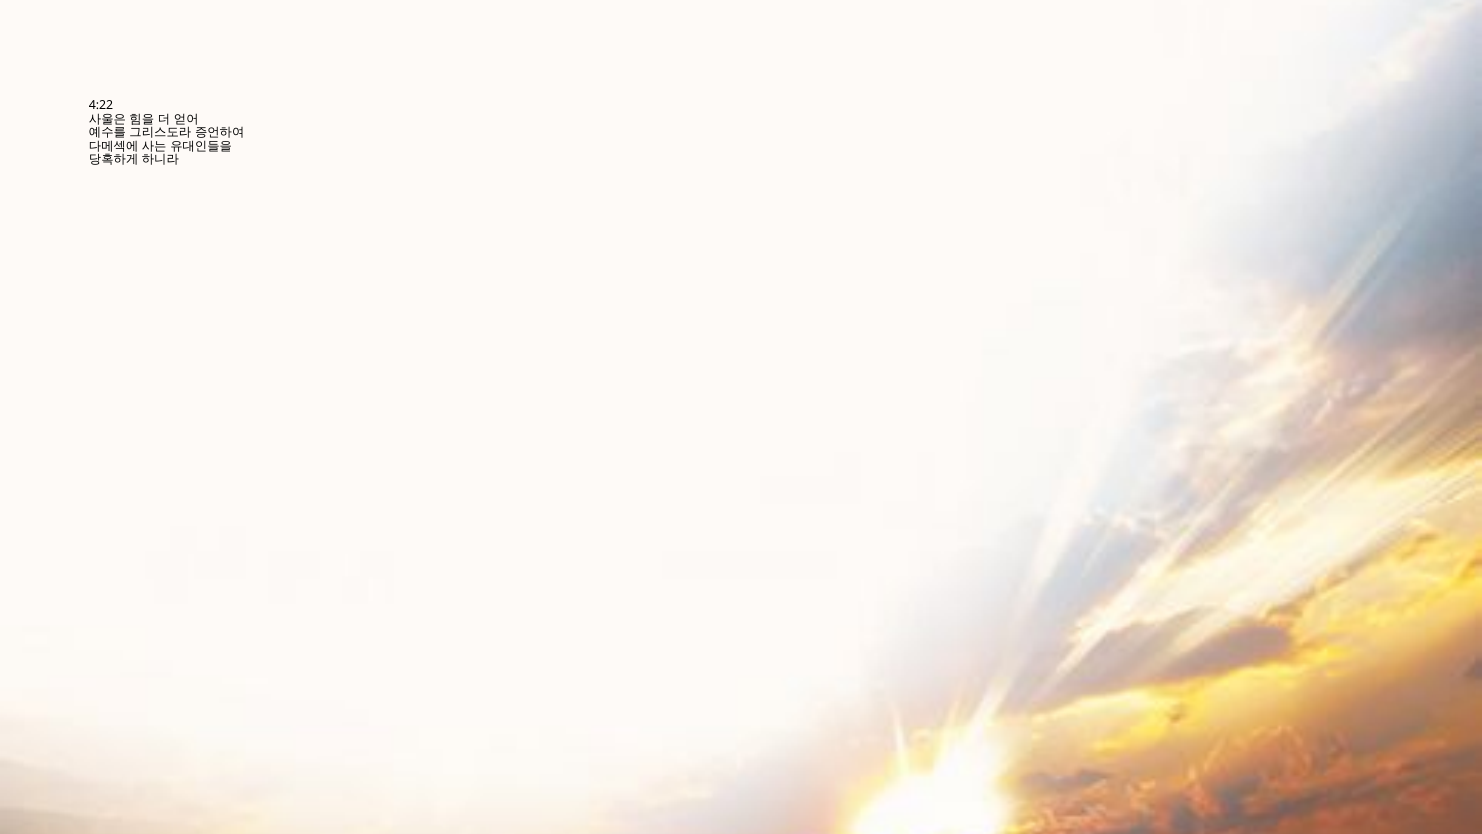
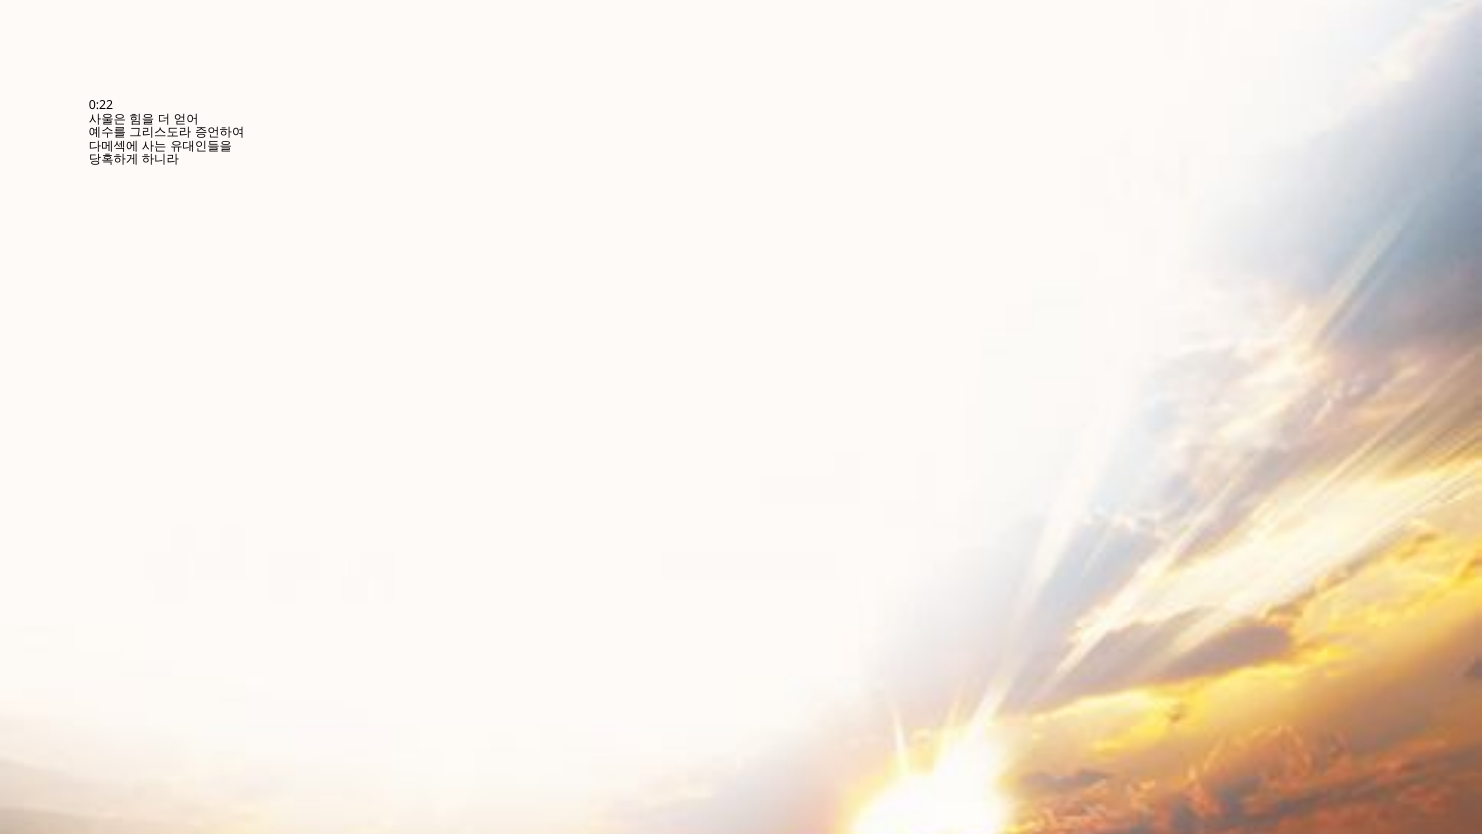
4:22: 4:22 -> 0:22
